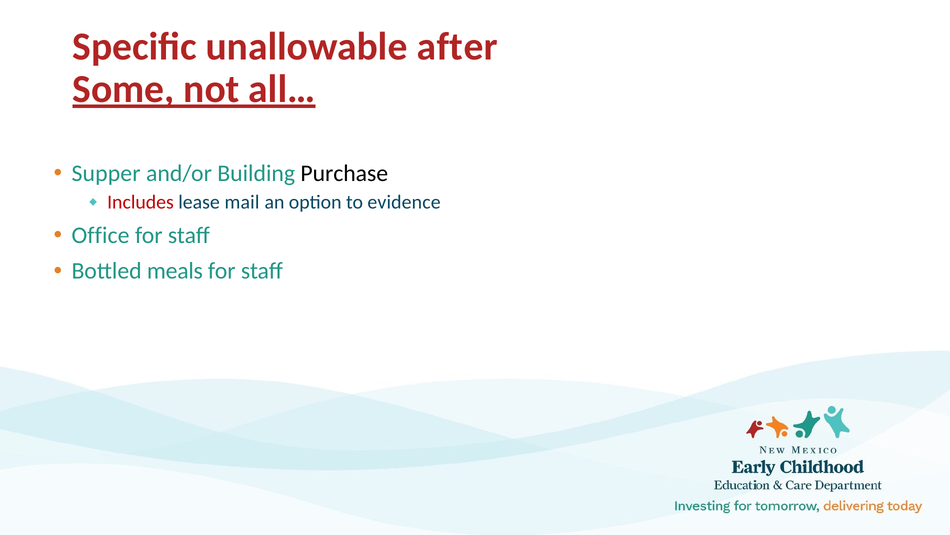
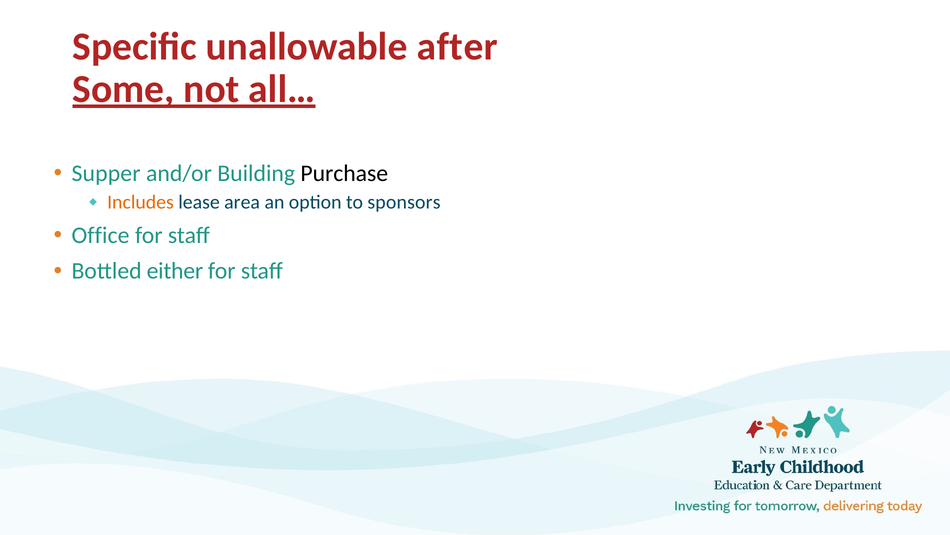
Includes colour: red -> orange
mail: mail -> area
evidence: evidence -> sponsors
meals: meals -> either
